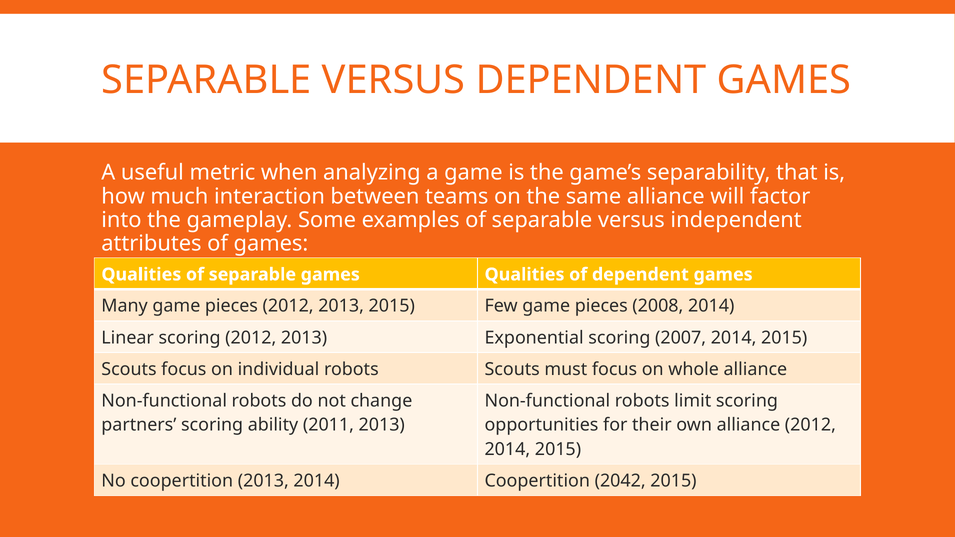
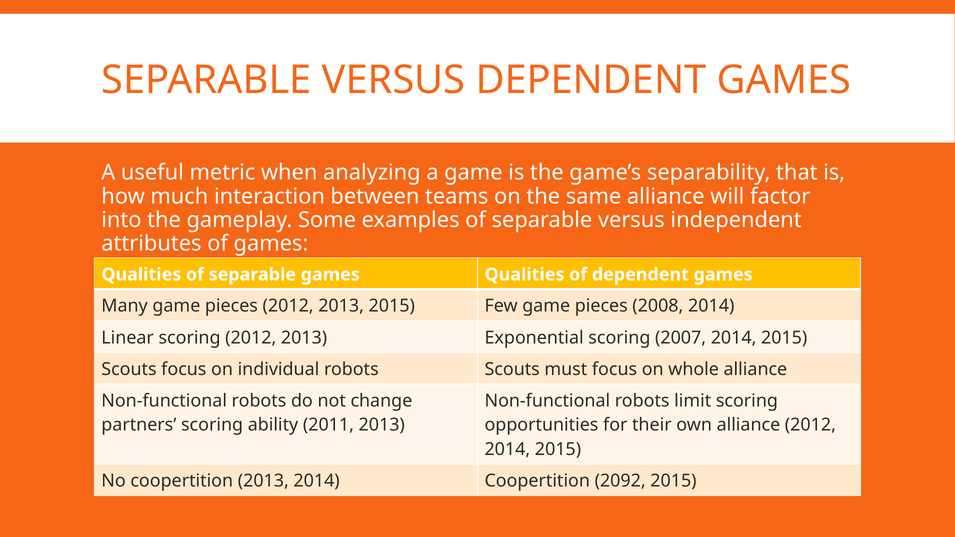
2042: 2042 -> 2092
